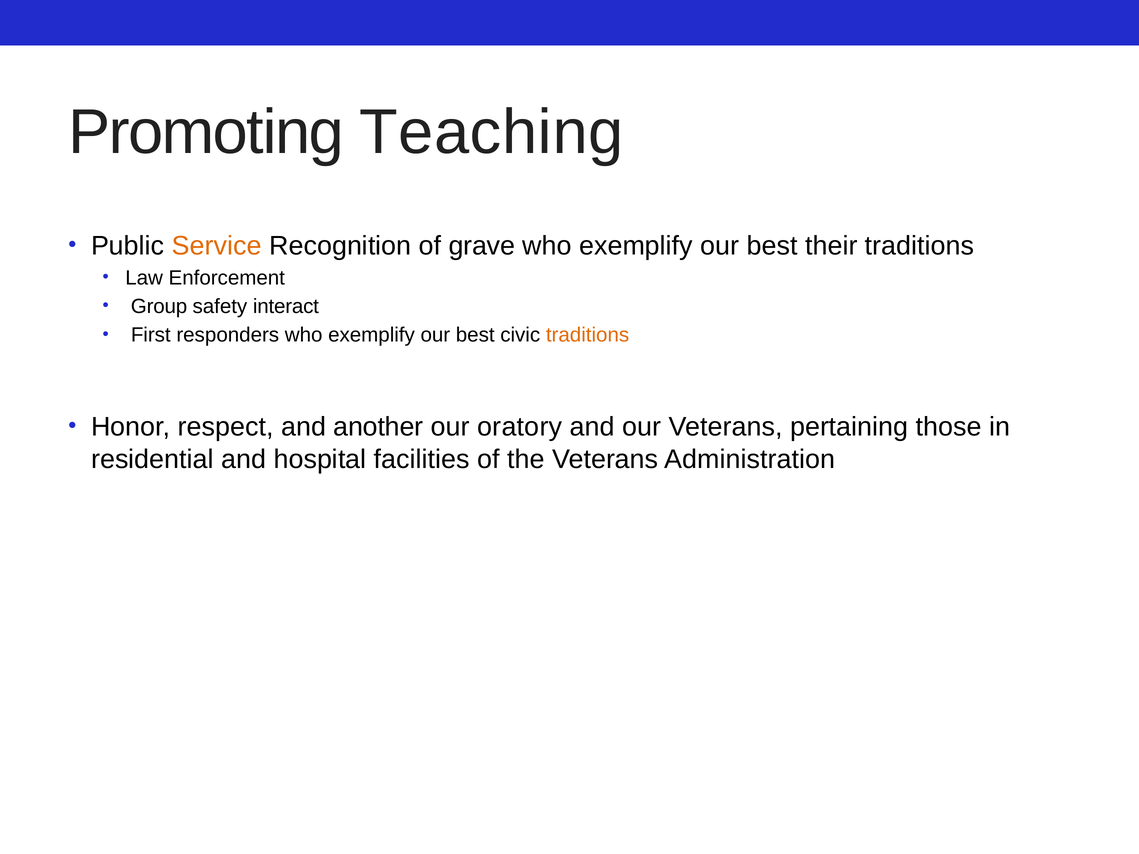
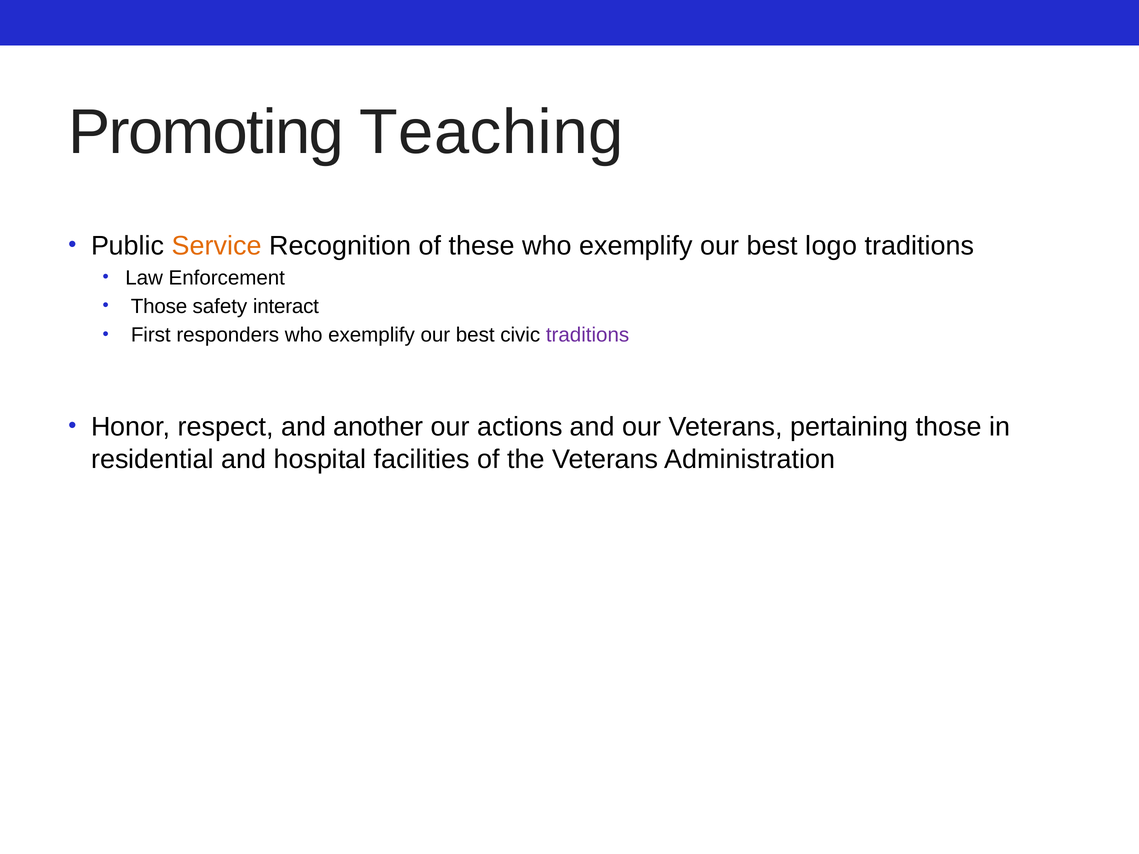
grave: grave -> these
their: their -> logo
Group at (159, 307): Group -> Those
traditions at (588, 335) colour: orange -> purple
oratory: oratory -> actions
